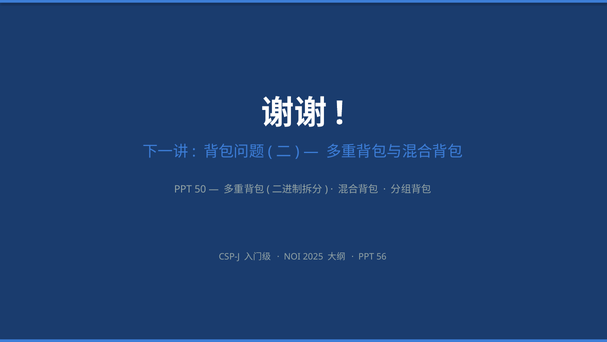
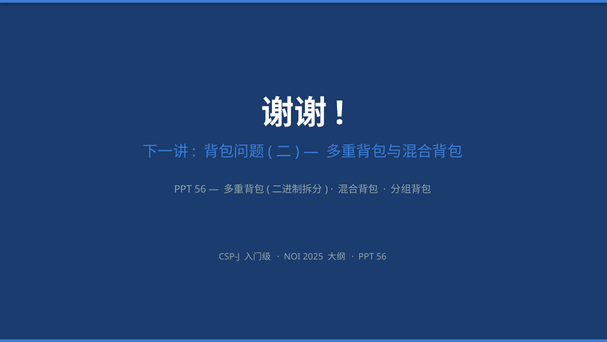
50 at (200, 189): 50 -> 56
